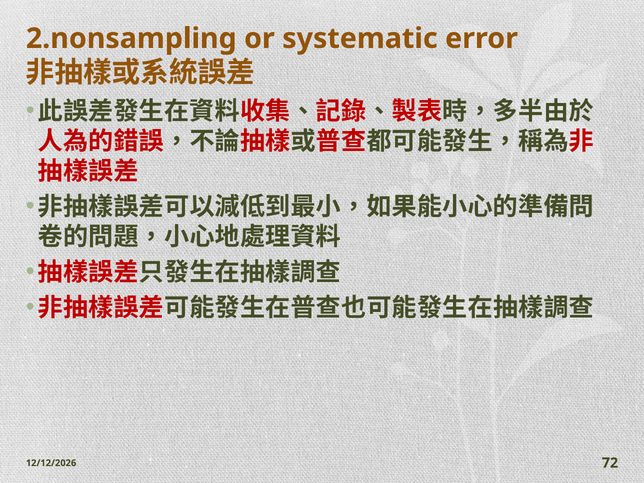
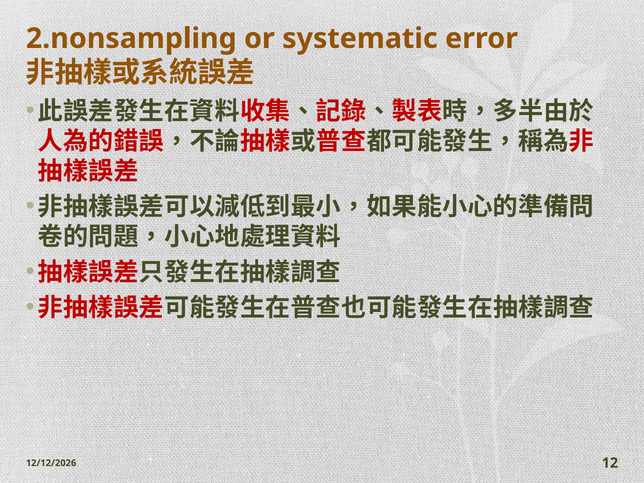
72: 72 -> 12
